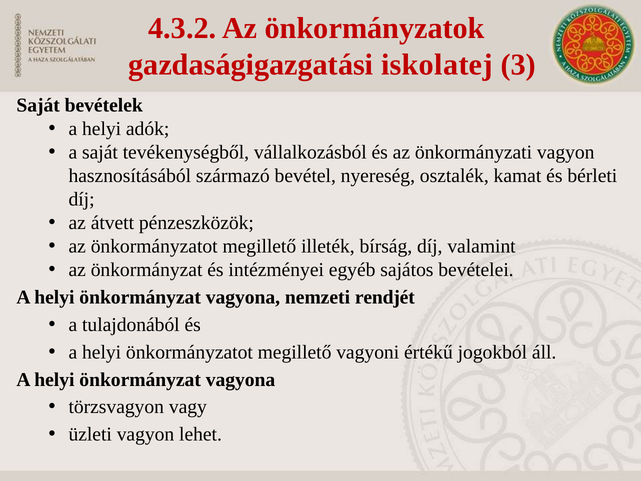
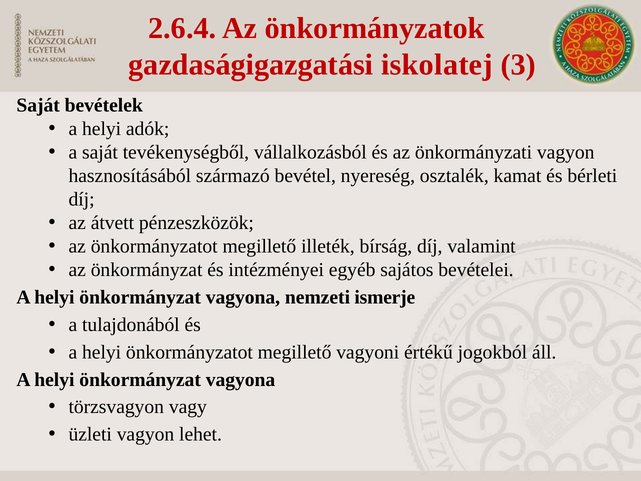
4.3.2: 4.3.2 -> 2.6.4
rendjét: rendjét -> ismerje
